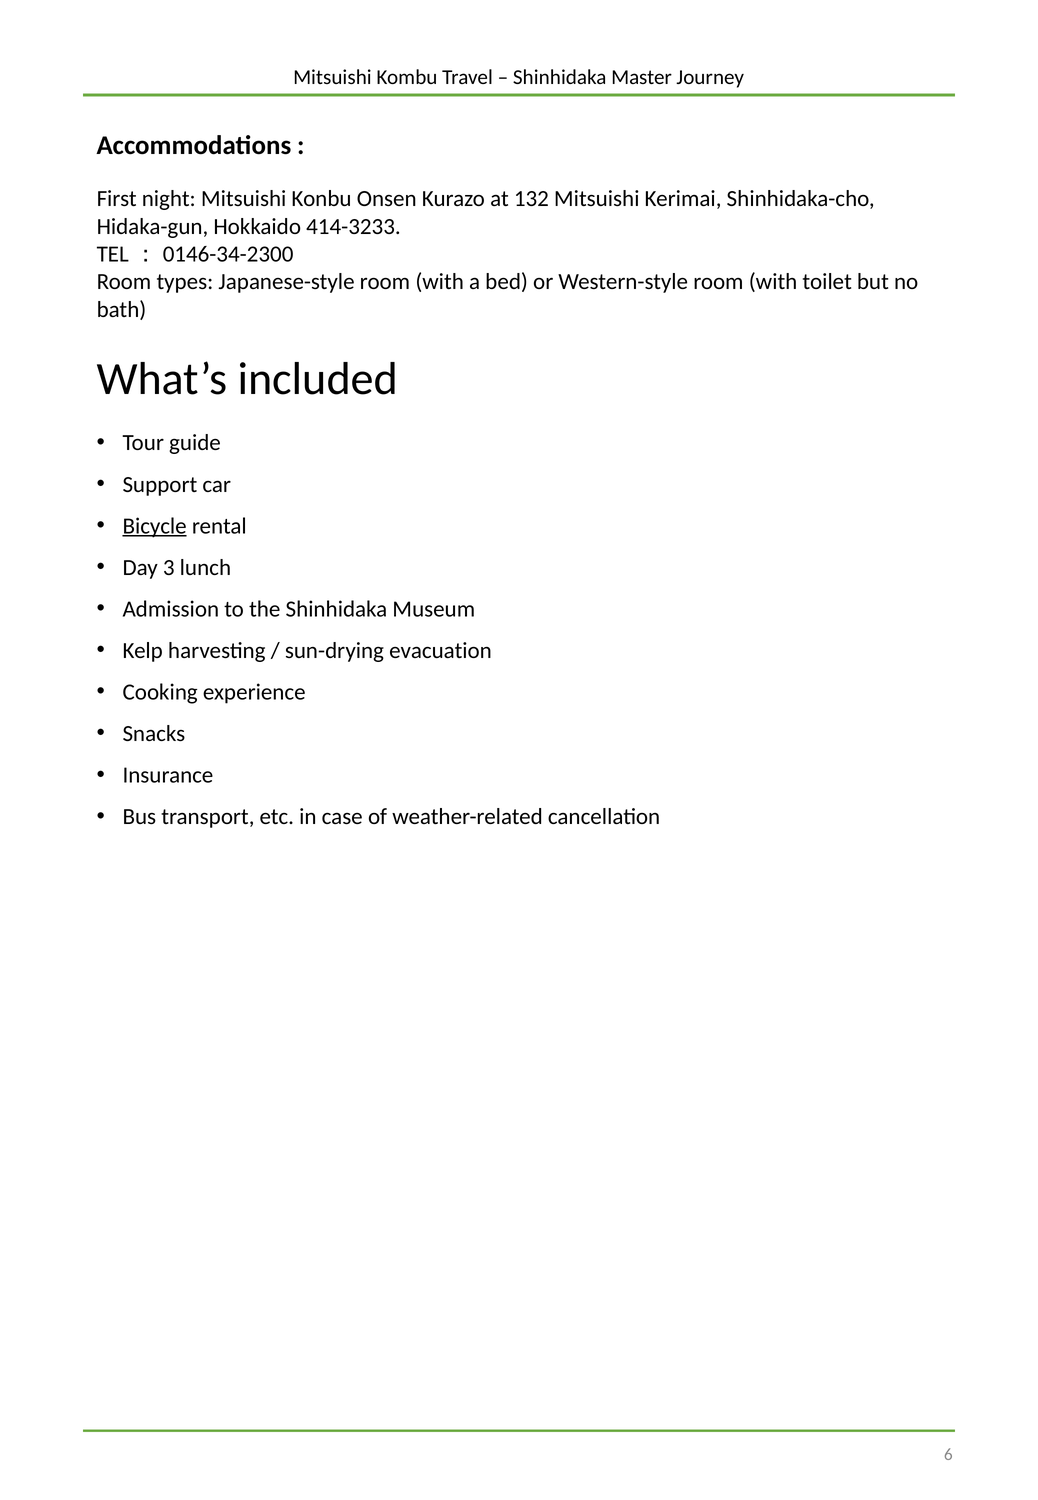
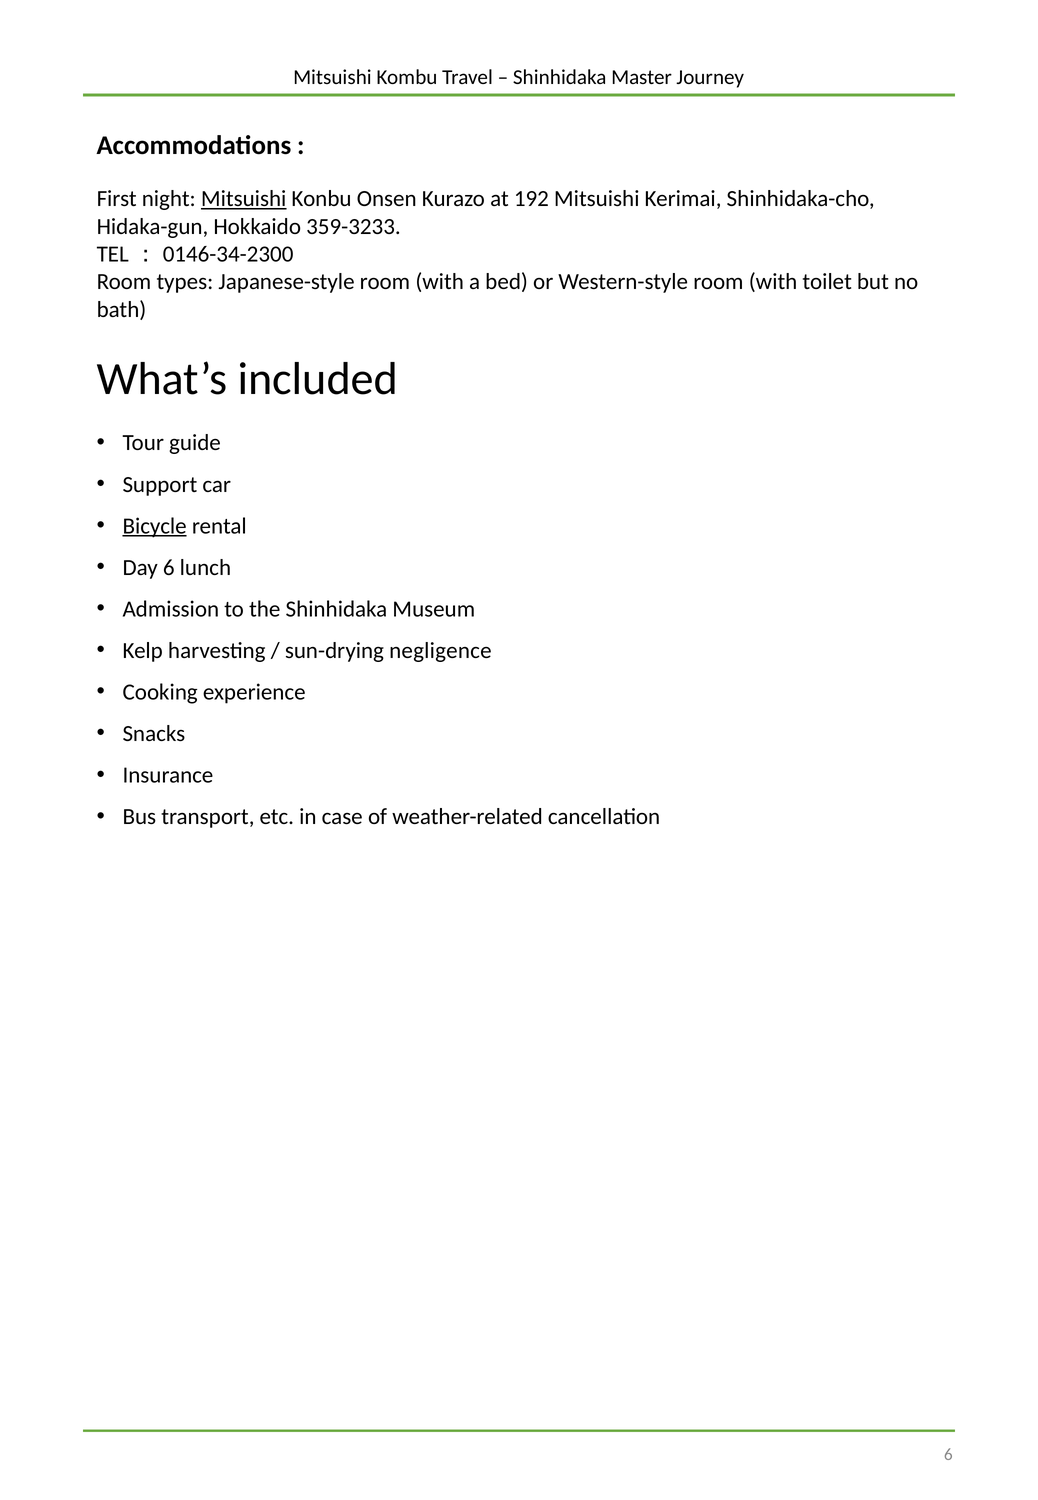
Mitsuishi at (244, 199) underline: none -> present
132: 132 -> 192
414-3233: 414-3233 -> 359-3233
Day 3: 3 -> 6
evacuation: evacuation -> negligence
